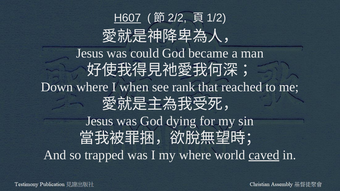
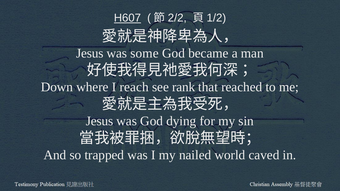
could: could -> some
when: when -> reach
my where: where -> nailed
caved underline: present -> none
